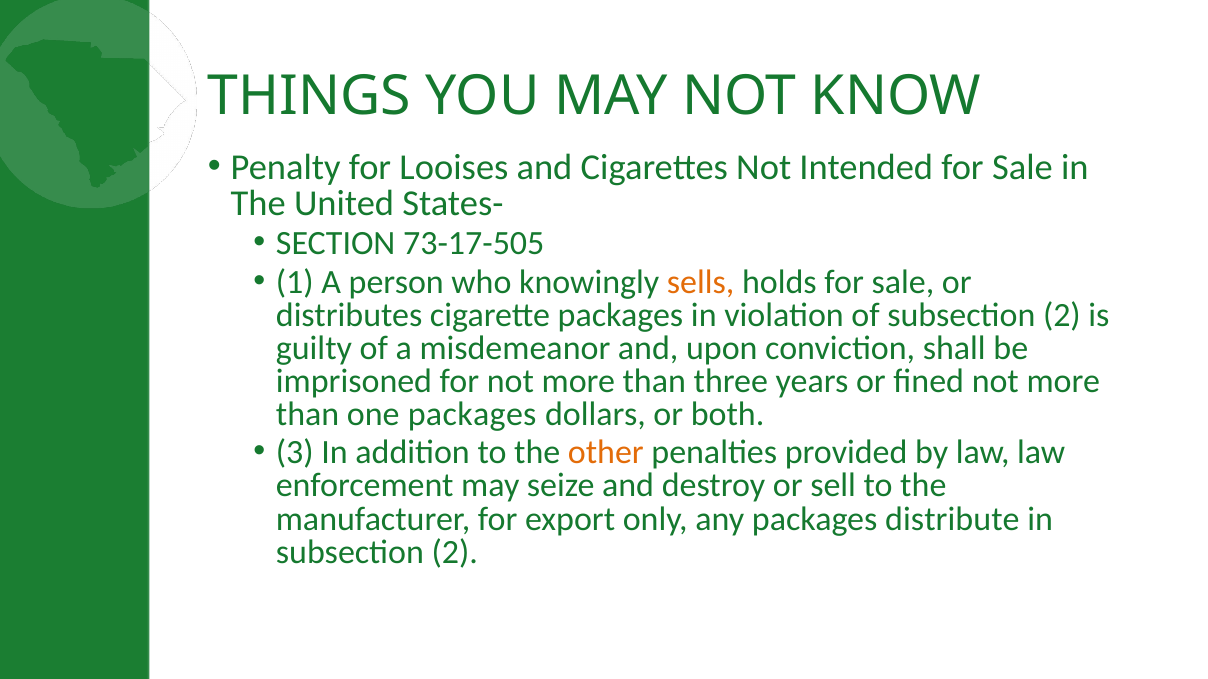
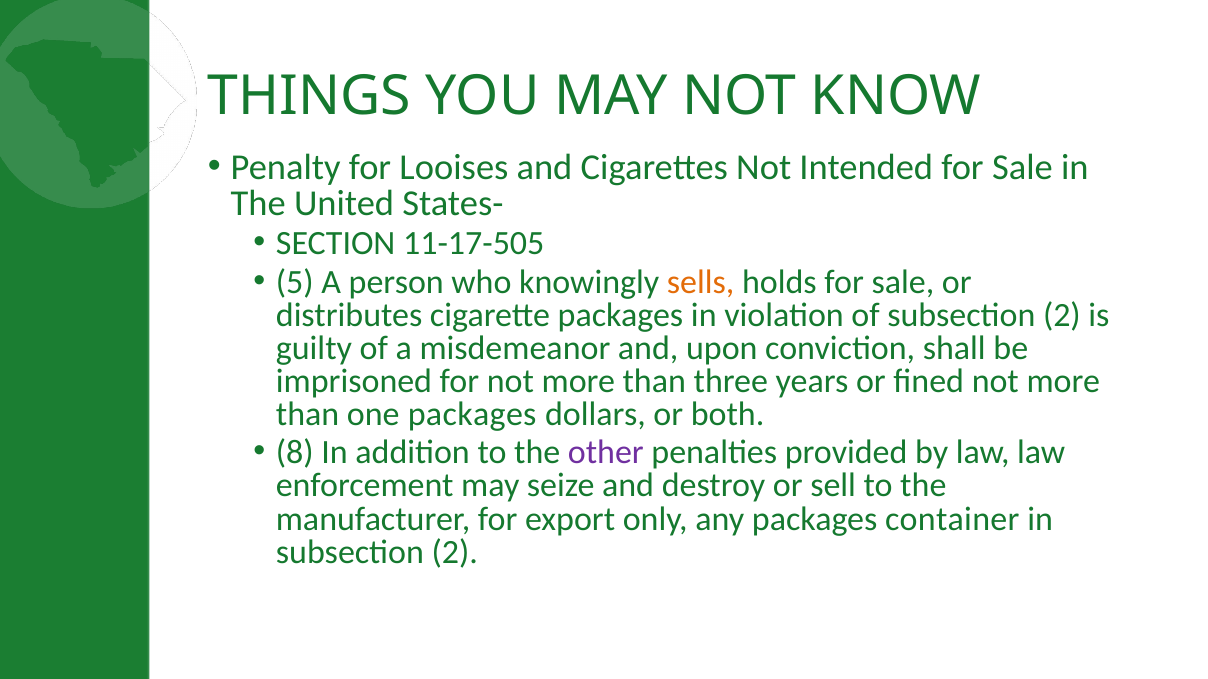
73-17-505: 73-17-505 -> 11-17-505
1: 1 -> 5
3: 3 -> 8
other colour: orange -> purple
distribute: distribute -> container
